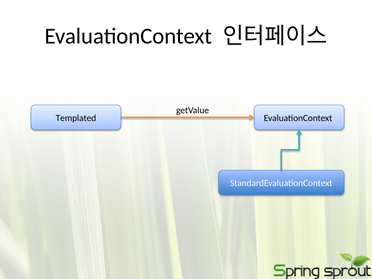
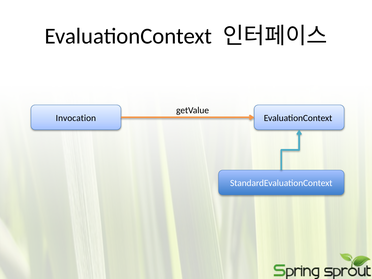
Templated: Templated -> Invocation
